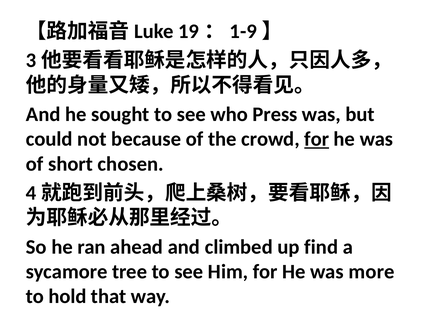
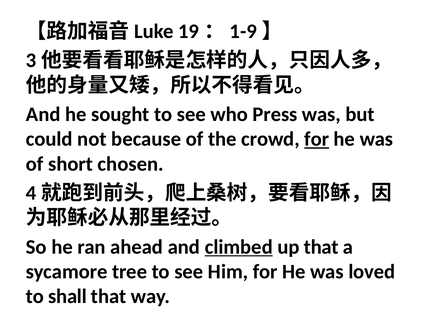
climbed underline: none -> present
up find: find -> that
more: more -> loved
hold: hold -> shall
